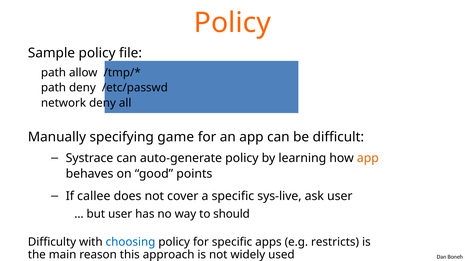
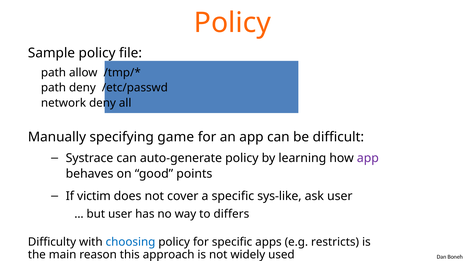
app at (368, 158) colour: orange -> purple
callee: callee -> victim
sys-live: sys-live -> sys-like
should: should -> differs
